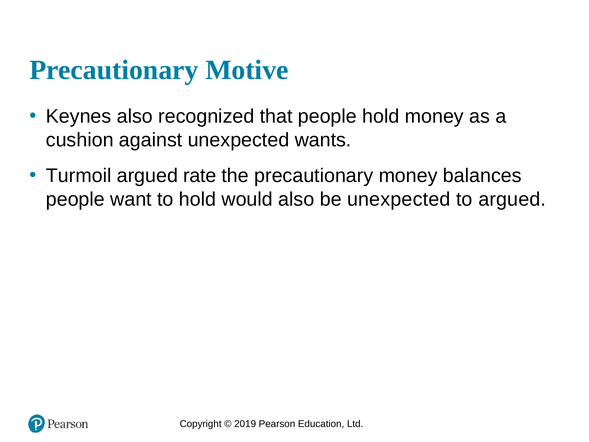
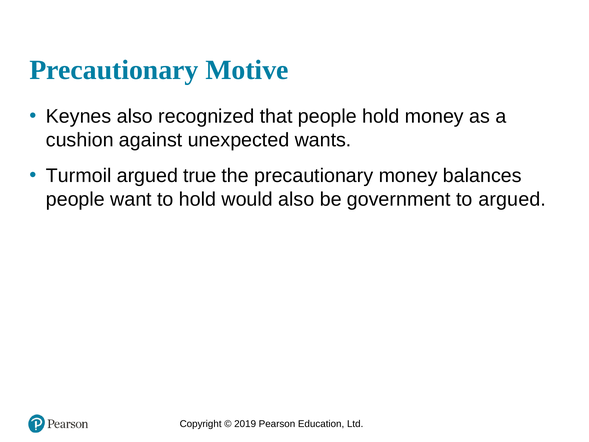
rate: rate -> true
be unexpected: unexpected -> government
